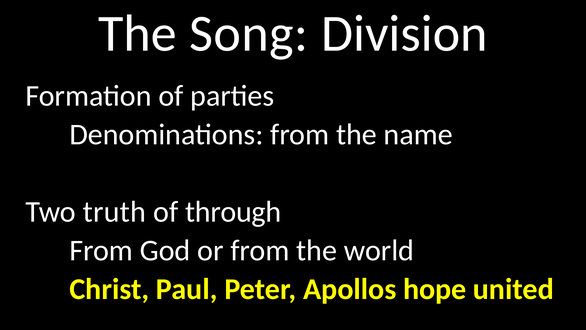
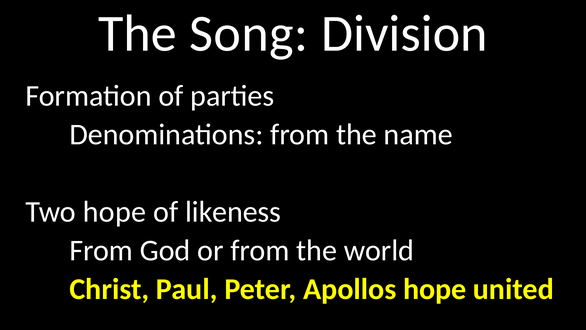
Two truth: truth -> hope
through: through -> likeness
